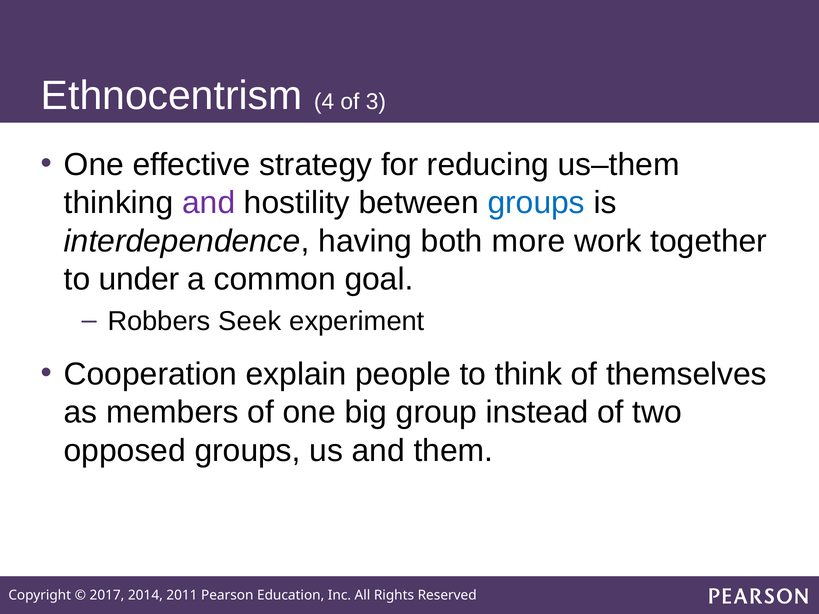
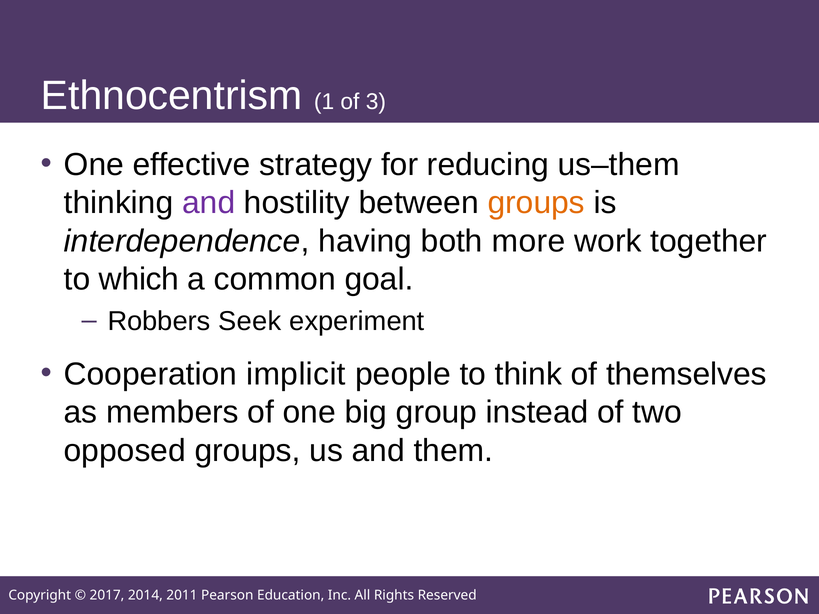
4: 4 -> 1
groups at (536, 203) colour: blue -> orange
under: under -> which
explain: explain -> implicit
